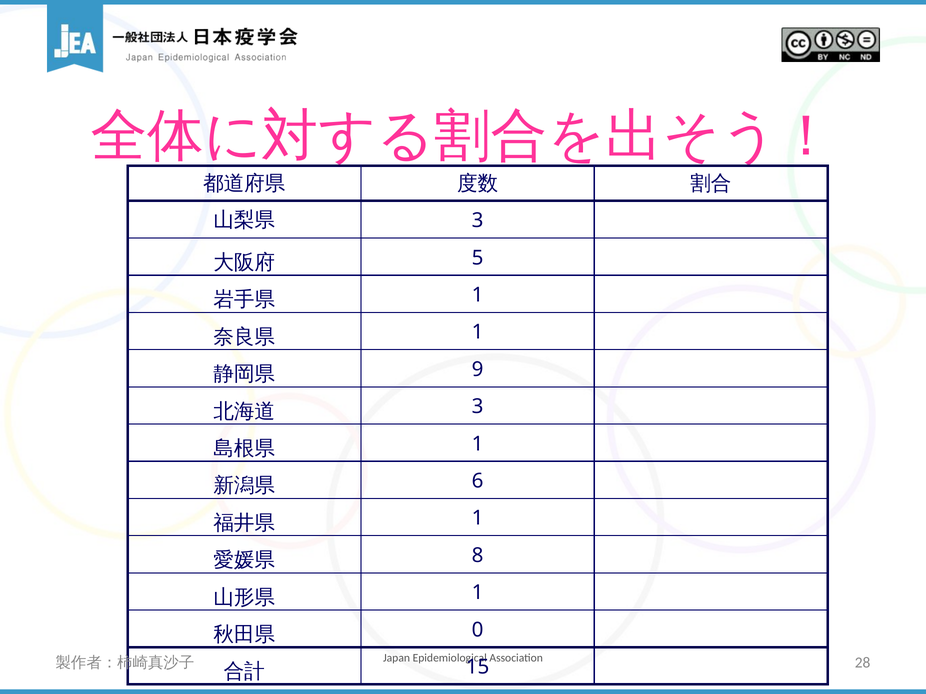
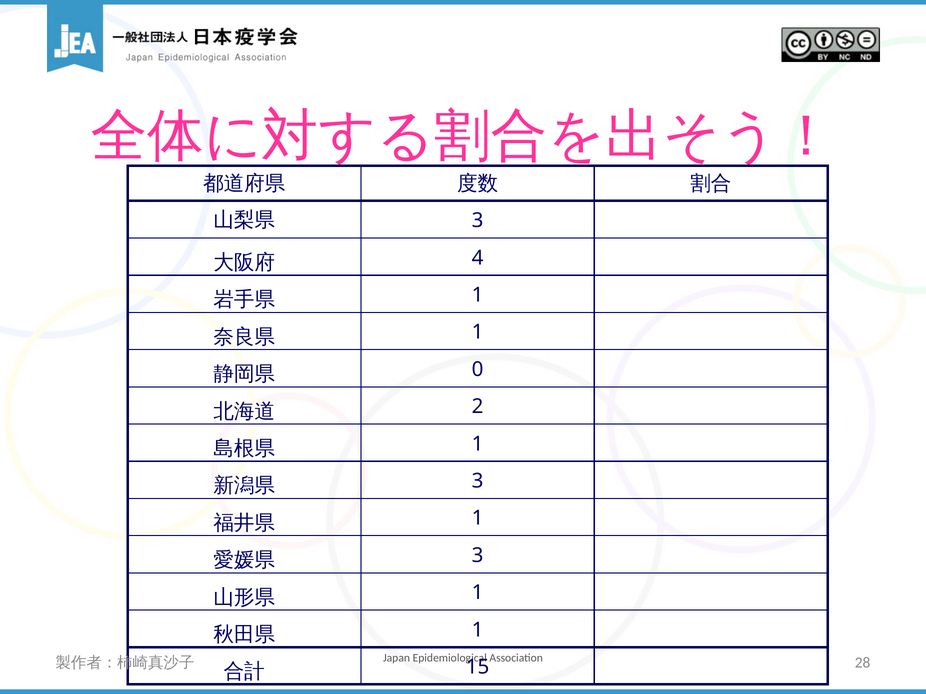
5: 5 -> 4
9: 9 -> 0
3 at (478, 407): 3 -> 2
6 at (478, 481): 6 -> 3
8 at (478, 556): 8 -> 3
0 at (478, 630): 0 -> 1
